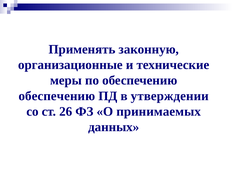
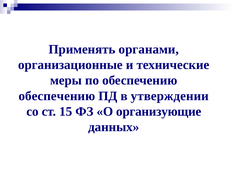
законную: законную -> органами
26: 26 -> 15
принимаемых: принимаемых -> организующие
